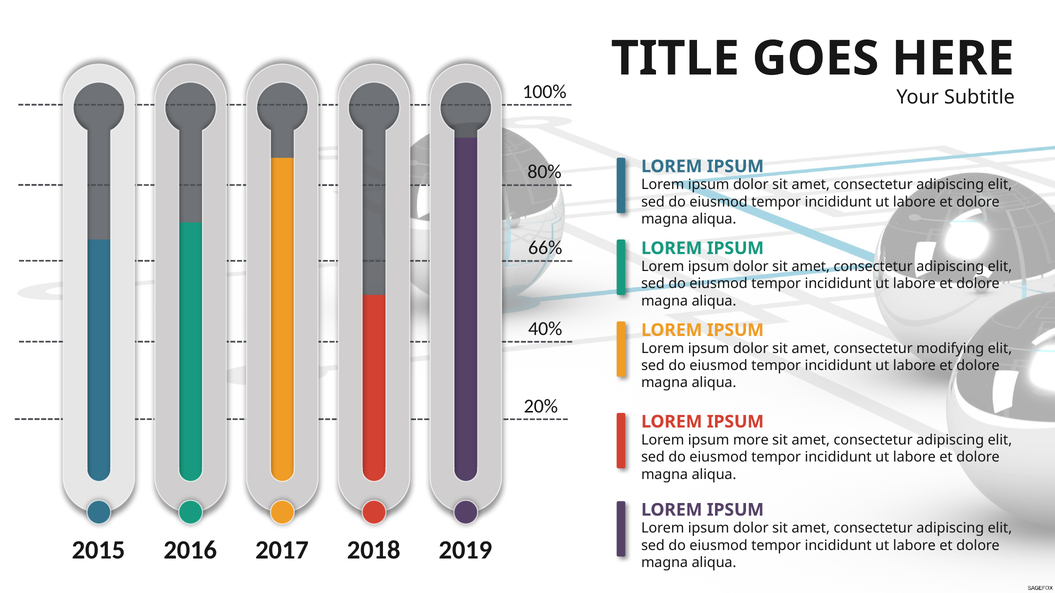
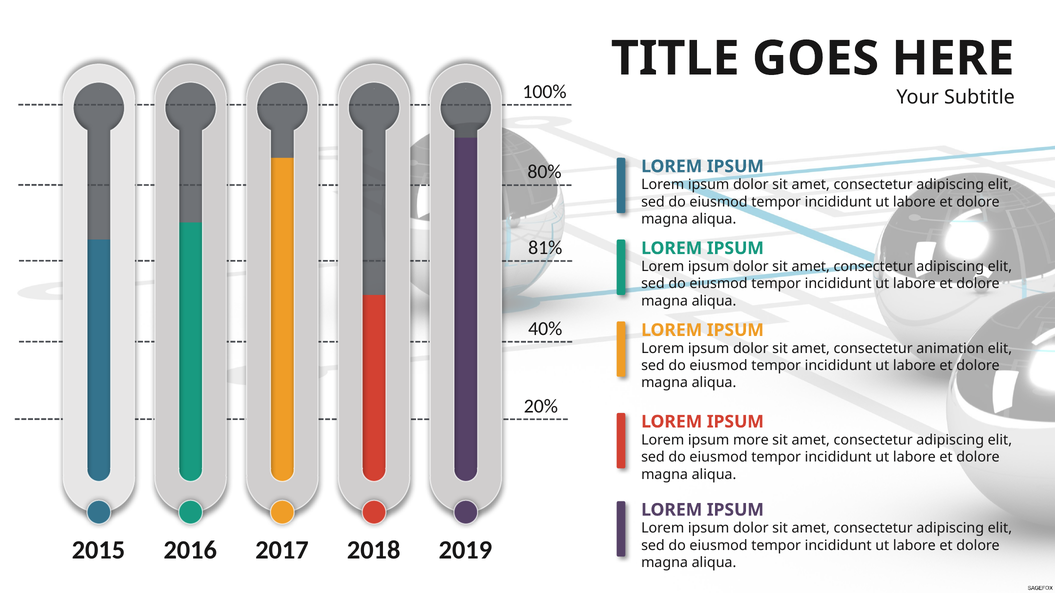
66%: 66% -> 81%
modifying: modifying -> animation
